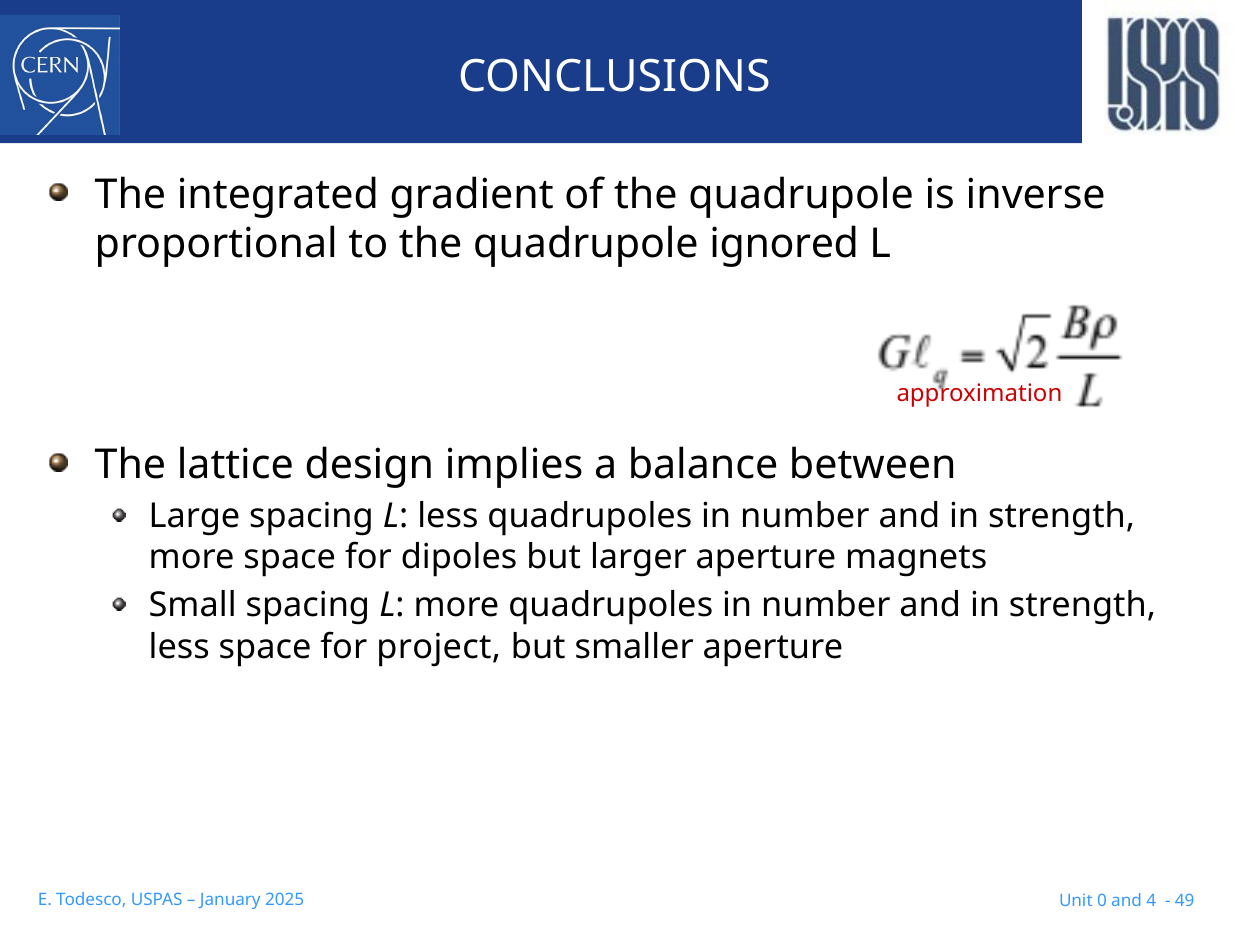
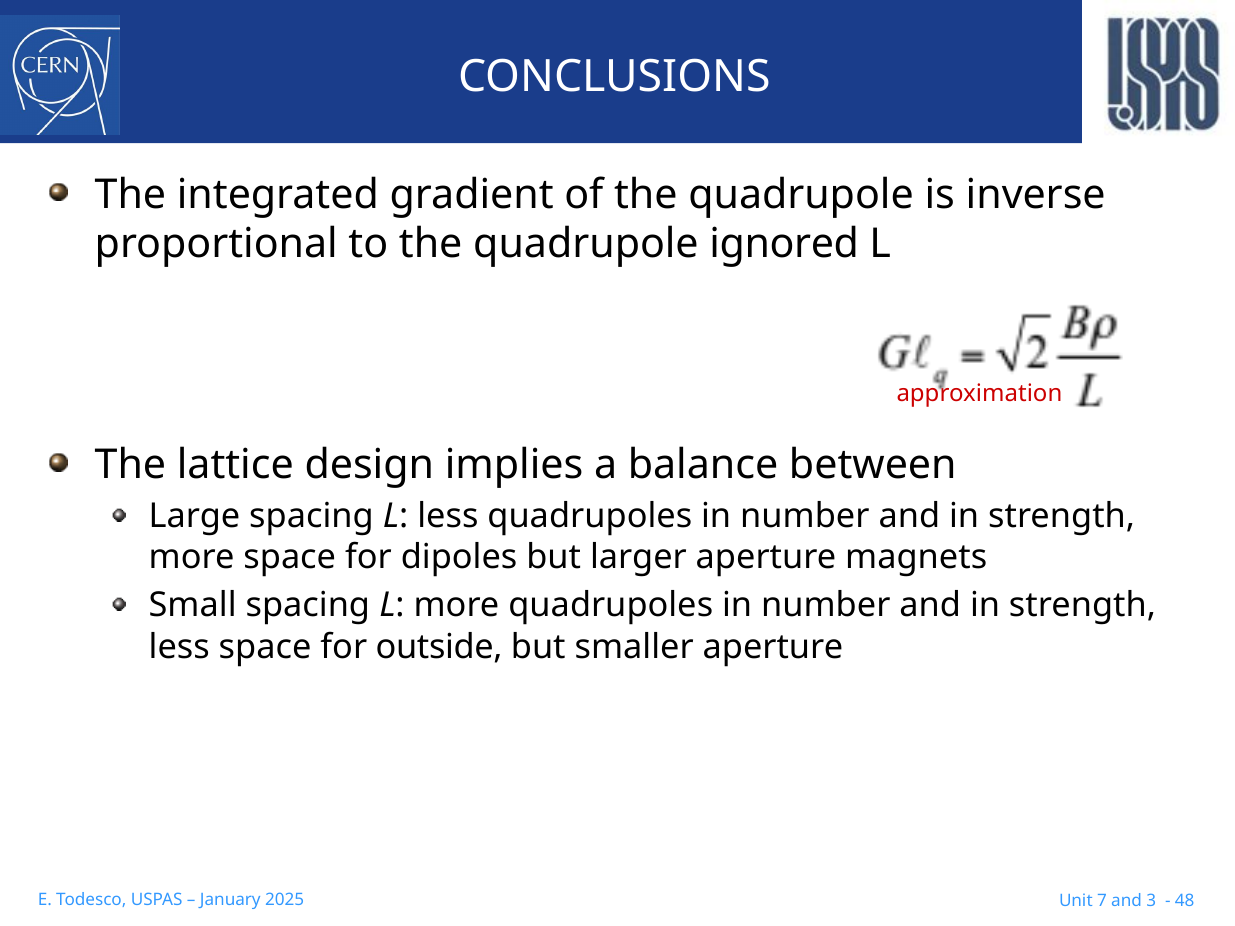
project: project -> outside
0: 0 -> 7
4: 4 -> 3
49: 49 -> 48
